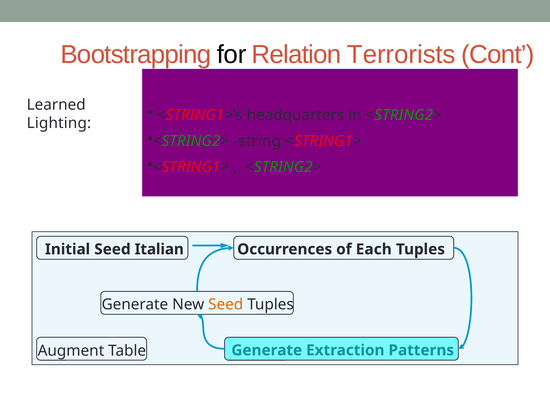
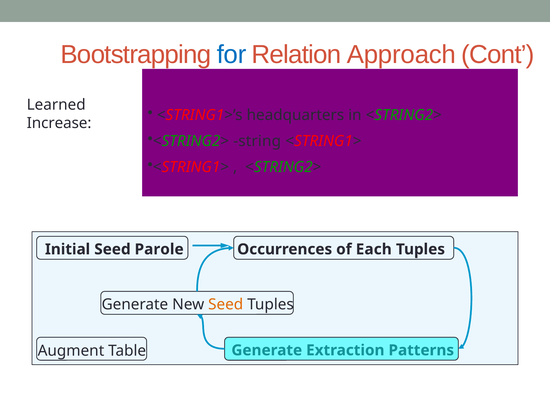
for colour: black -> blue
Terrorists: Terrorists -> Approach
Lighting: Lighting -> Increase
Italian: Italian -> Parole
